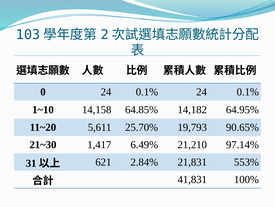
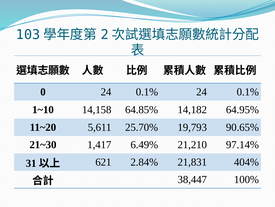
553%: 553% -> 404%
41,831: 41,831 -> 38,447
